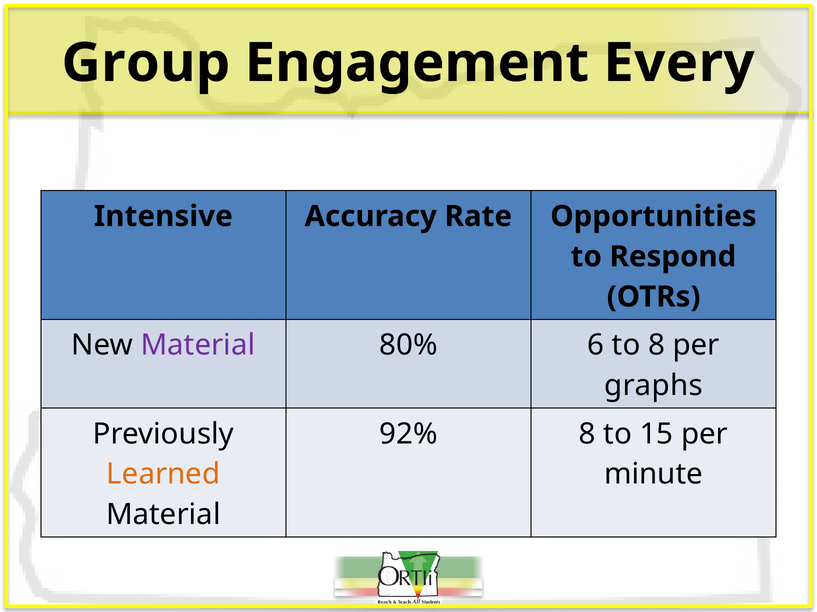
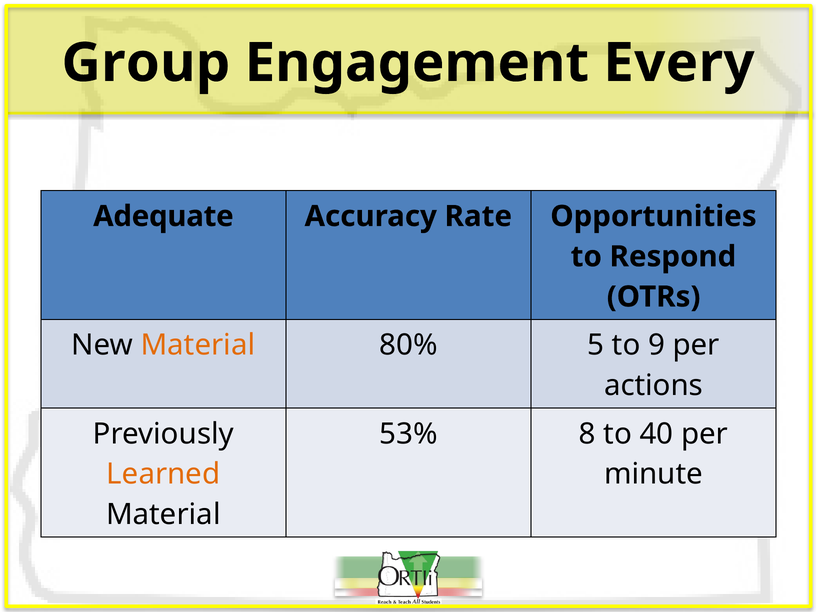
Intensive: Intensive -> Adequate
Material at (198, 346) colour: purple -> orange
6: 6 -> 5
to 8: 8 -> 9
graphs: graphs -> actions
92%: 92% -> 53%
15: 15 -> 40
